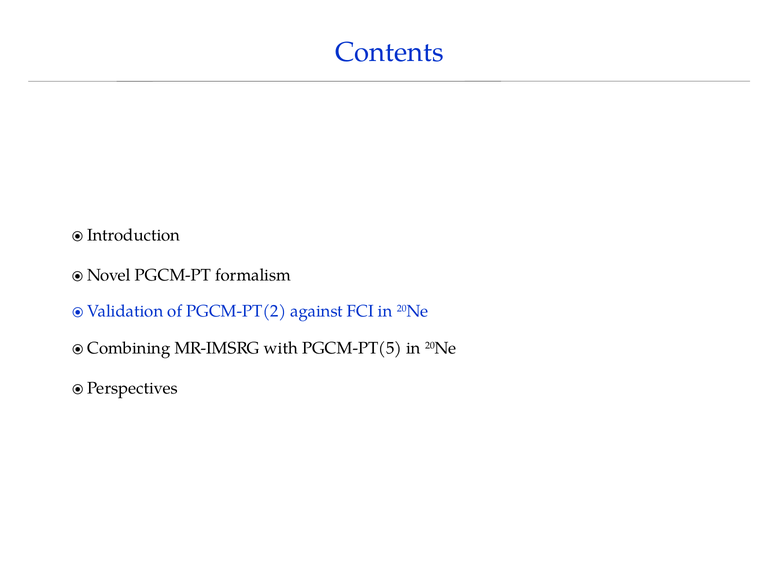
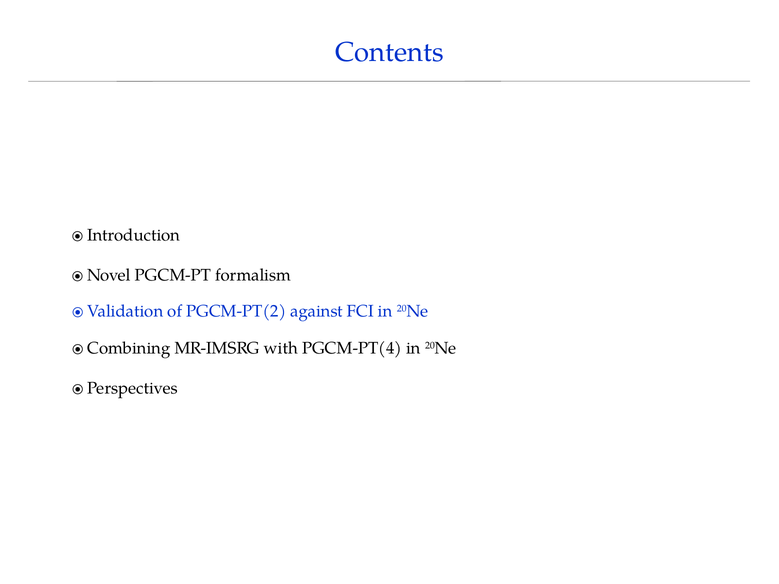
PGCM-PT(5: PGCM-PT(5 -> PGCM-PT(4
